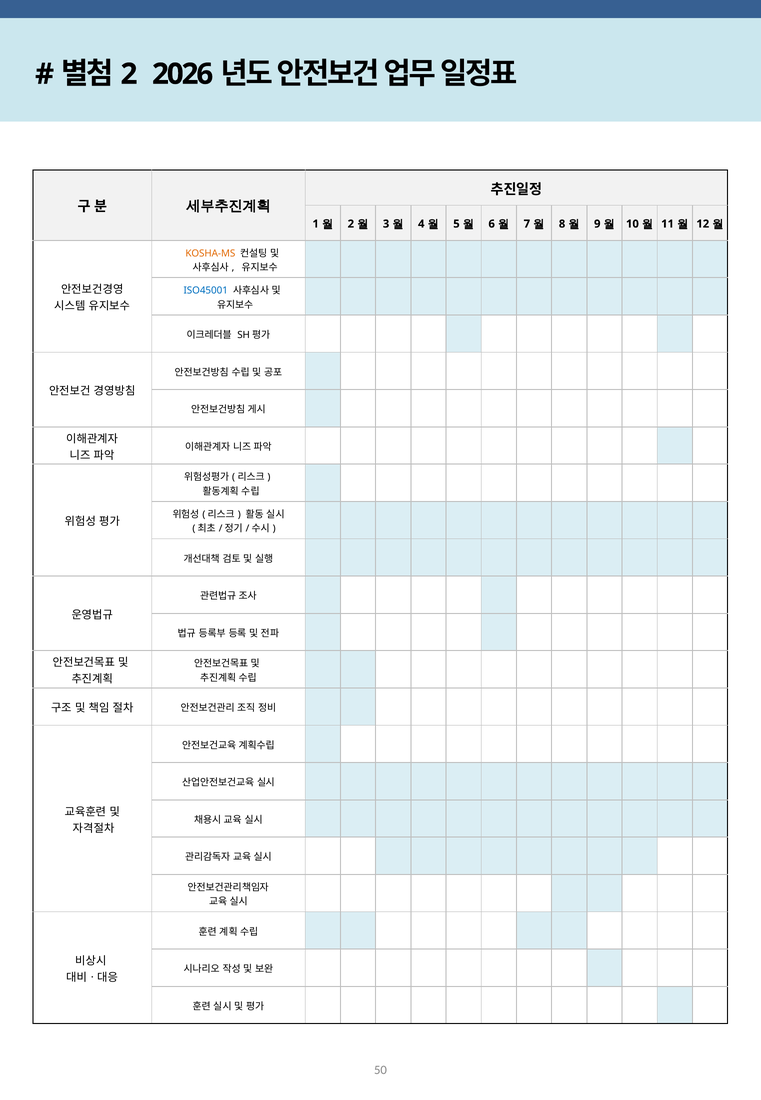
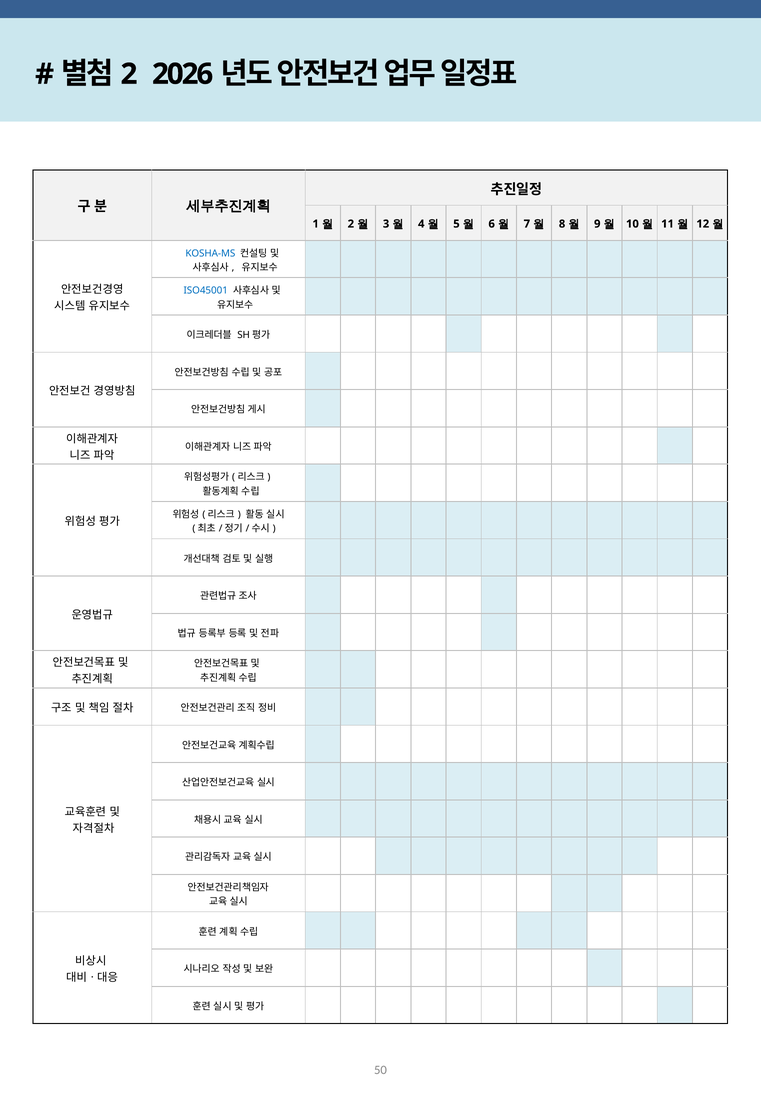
KOSHA-MS colour: orange -> blue
